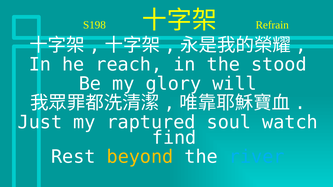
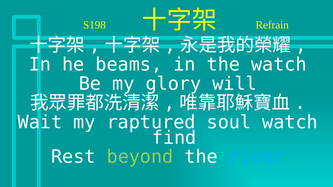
reach: reach -> beams
the stood: stood -> watch
Just: Just -> Wait
beyond colour: yellow -> light green
